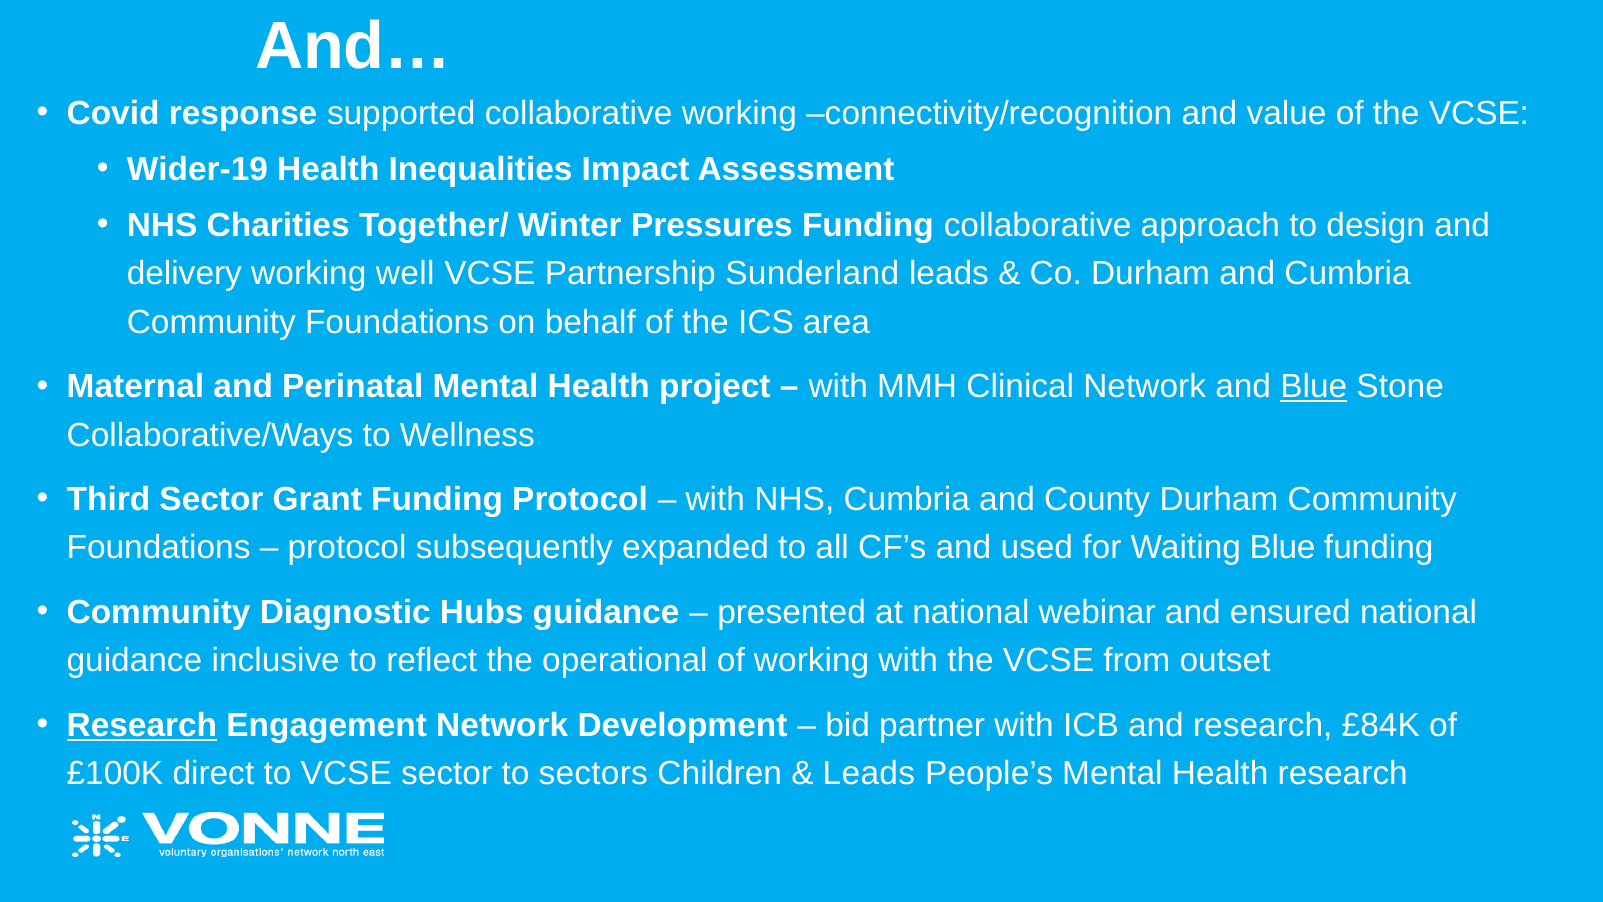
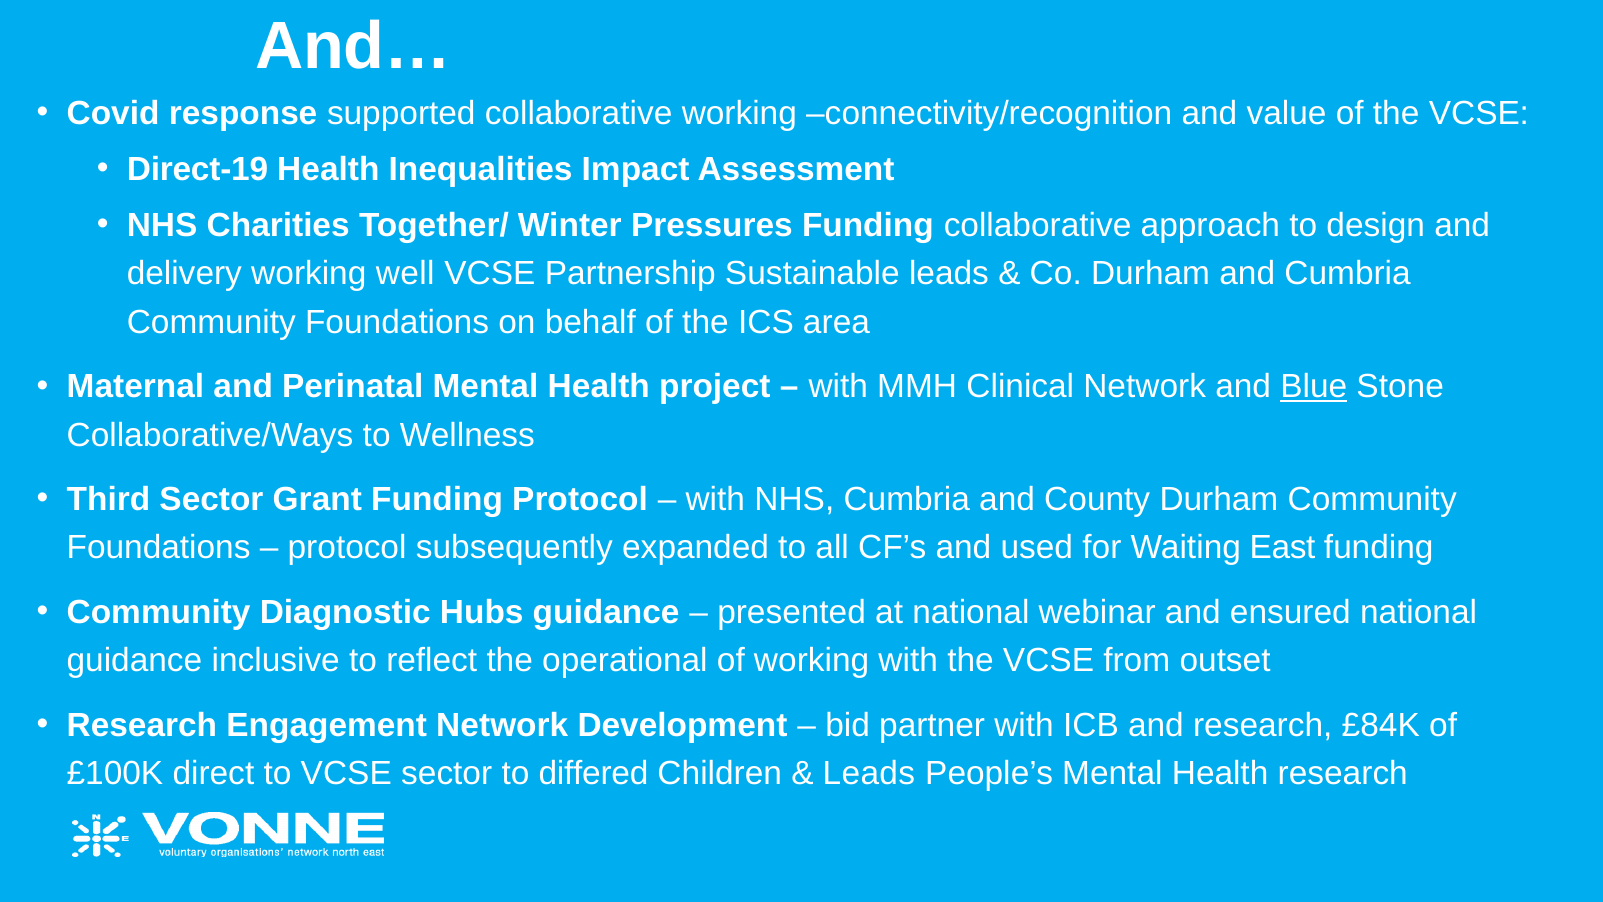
Wider-19: Wider-19 -> Direct-19
Sunderland: Sunderland -> Sustainable
Waiting Blue: Blue -> East
Research at (142, 725) underline: present -> none
sectors: sectors -> differed
